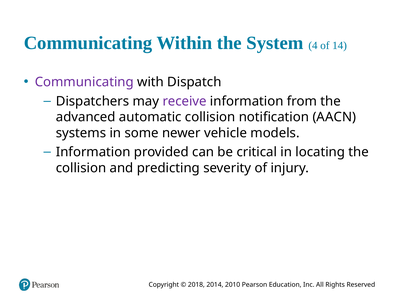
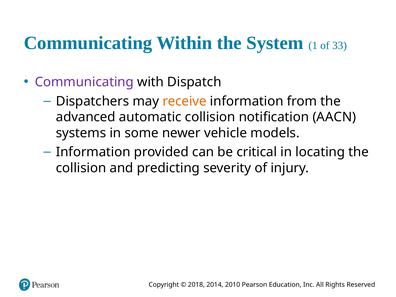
4: 4 -> 1
14: 14 -> 33
receive colour: purple -> orange
